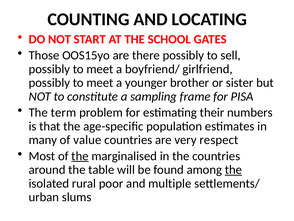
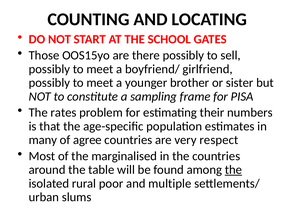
term: term -> rates
value: value -> agree
the at (80, 156) underline: present -> none
